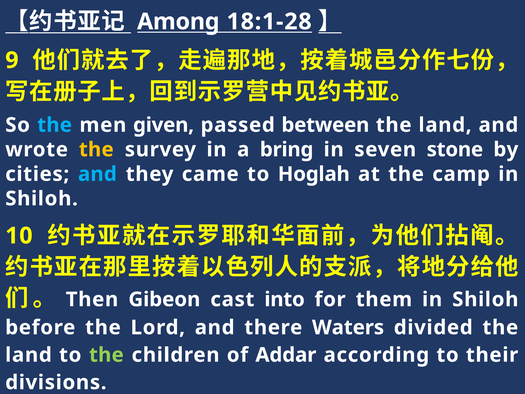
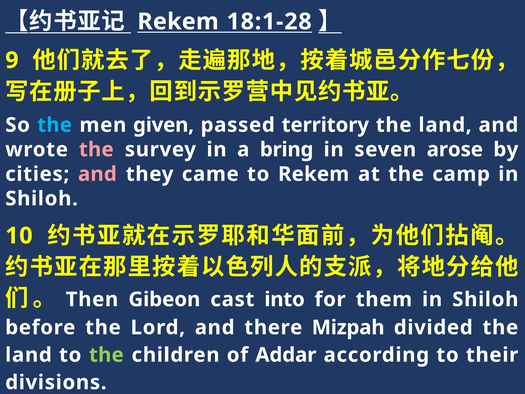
Among at (178, 22): Among -> Rekem
between: between -> territory
the at (96, 149) colour: yellow -> pink
stone: stone -> arose
and at (97, 174) colour: light blue -> pink
to Hoglah: Hoglah -> Rekem
Waters: Waters -> Mizpah
